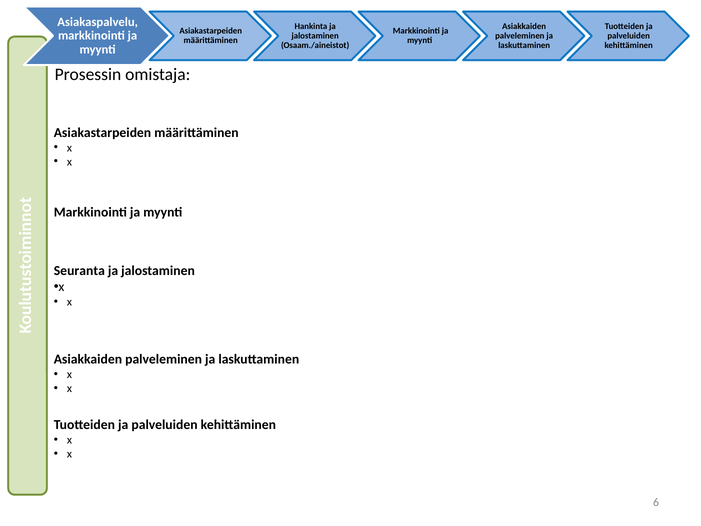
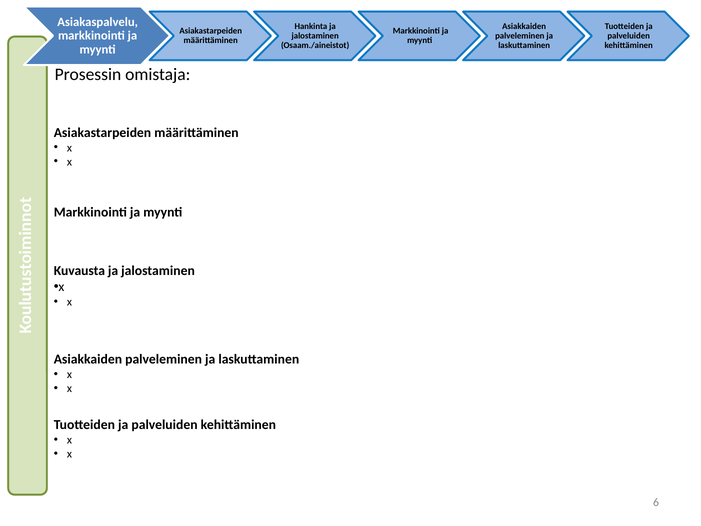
Seuranta: Seuranta -> Kuvausta
